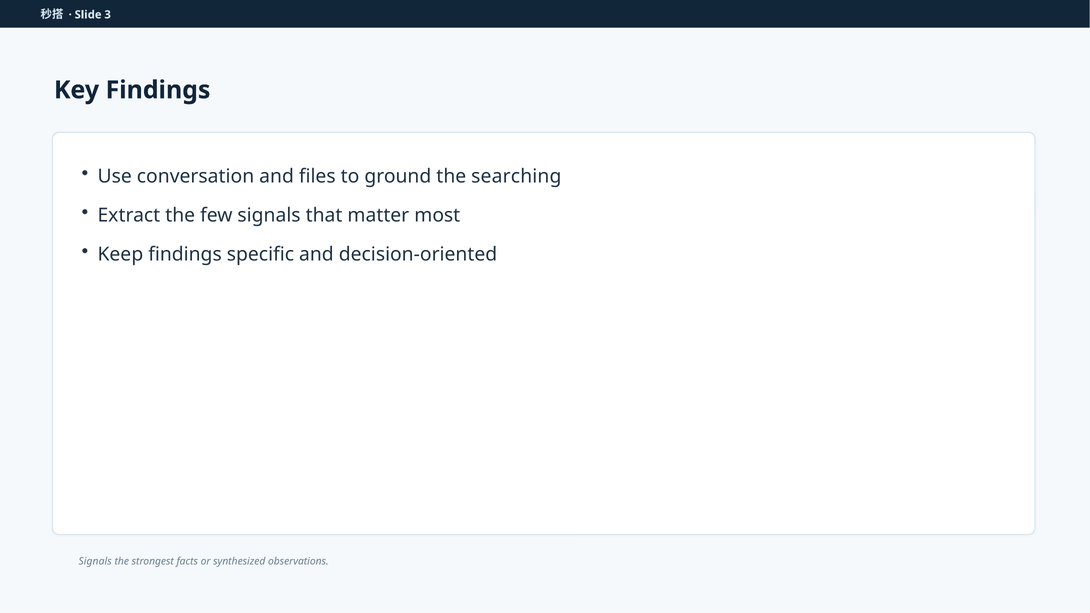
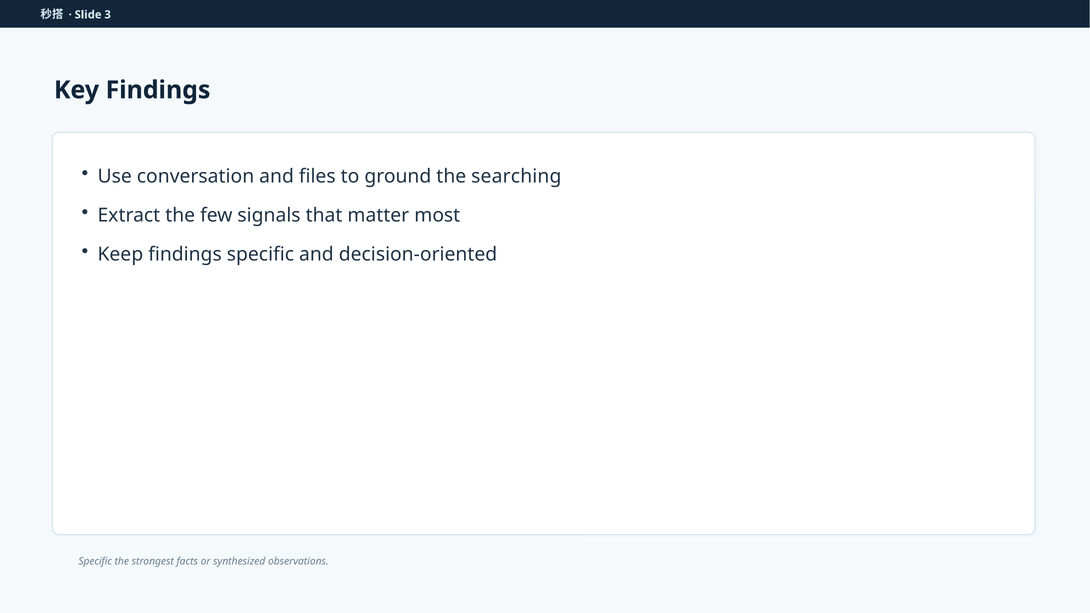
Signals at (95, 561): Signals -> Specific
